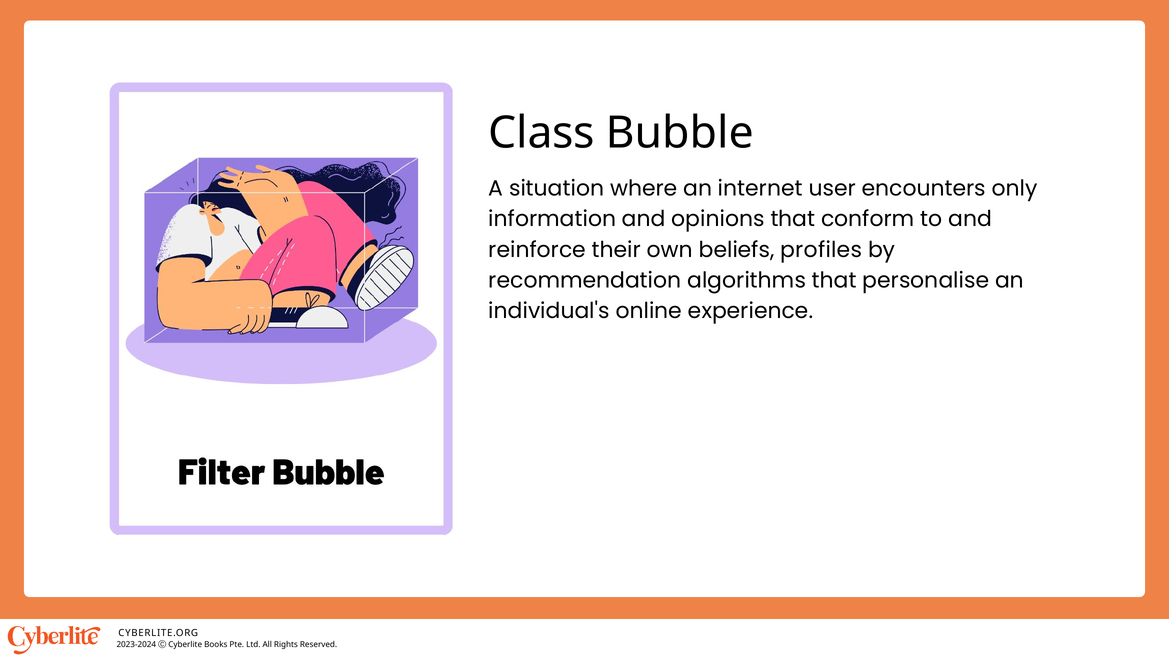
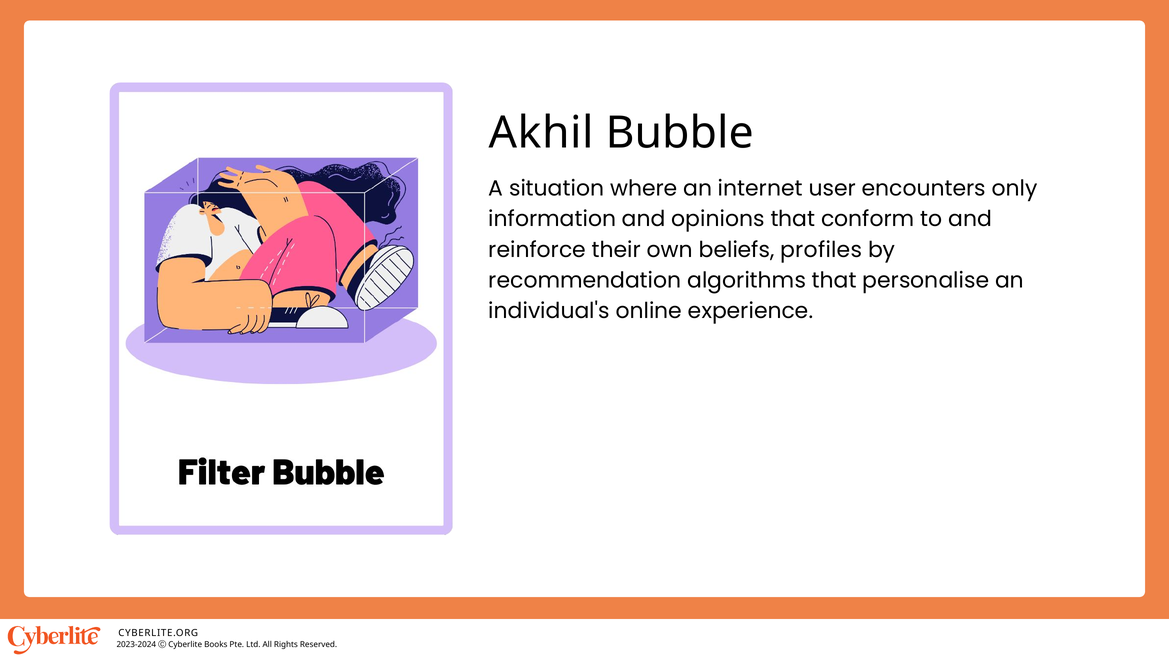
Class: Class -> Akhil
